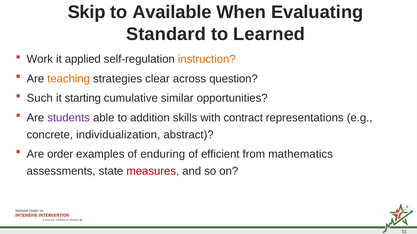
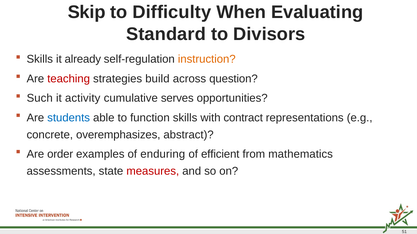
Available: Available -> Difficulty
Learned: Learned -> Divisors
Work at (40, 59): Work -> Skills
applied: applied -> already
teaching colour: orange -> red
clear: clear -> build
starting: starting -> activity
similar: similar -> serves
students colour: purple -> blue
addition: addition -> function
individualization: individualization -> overemphasizes
